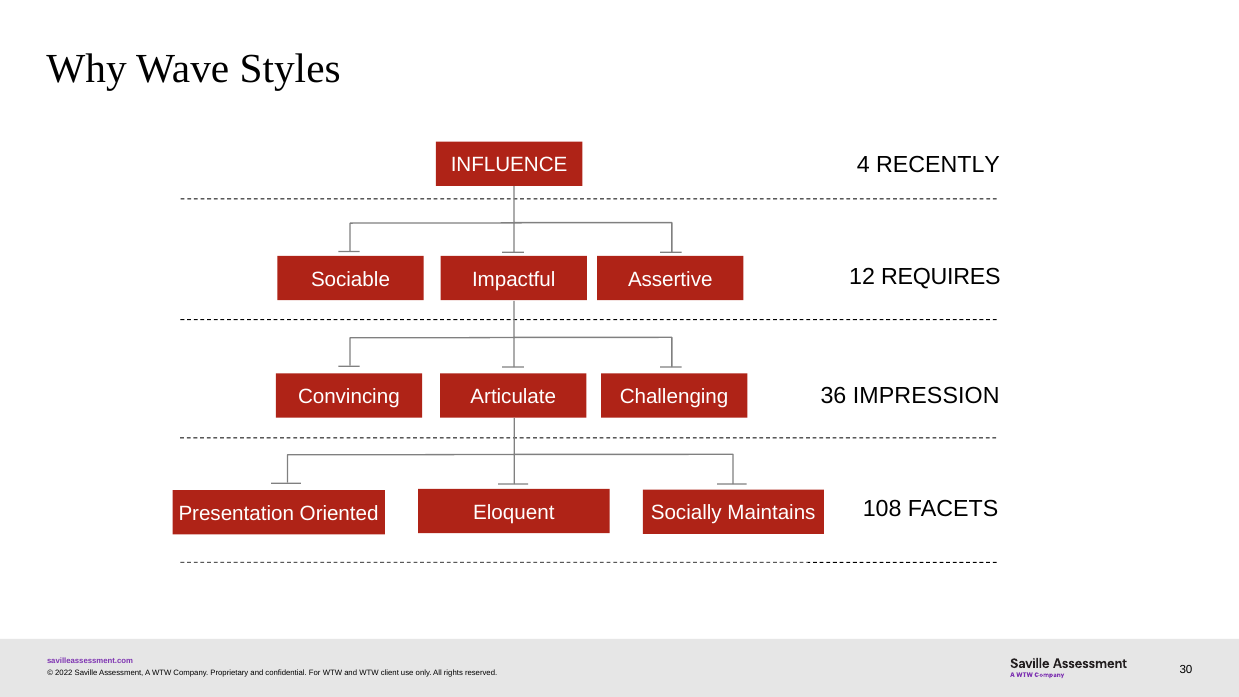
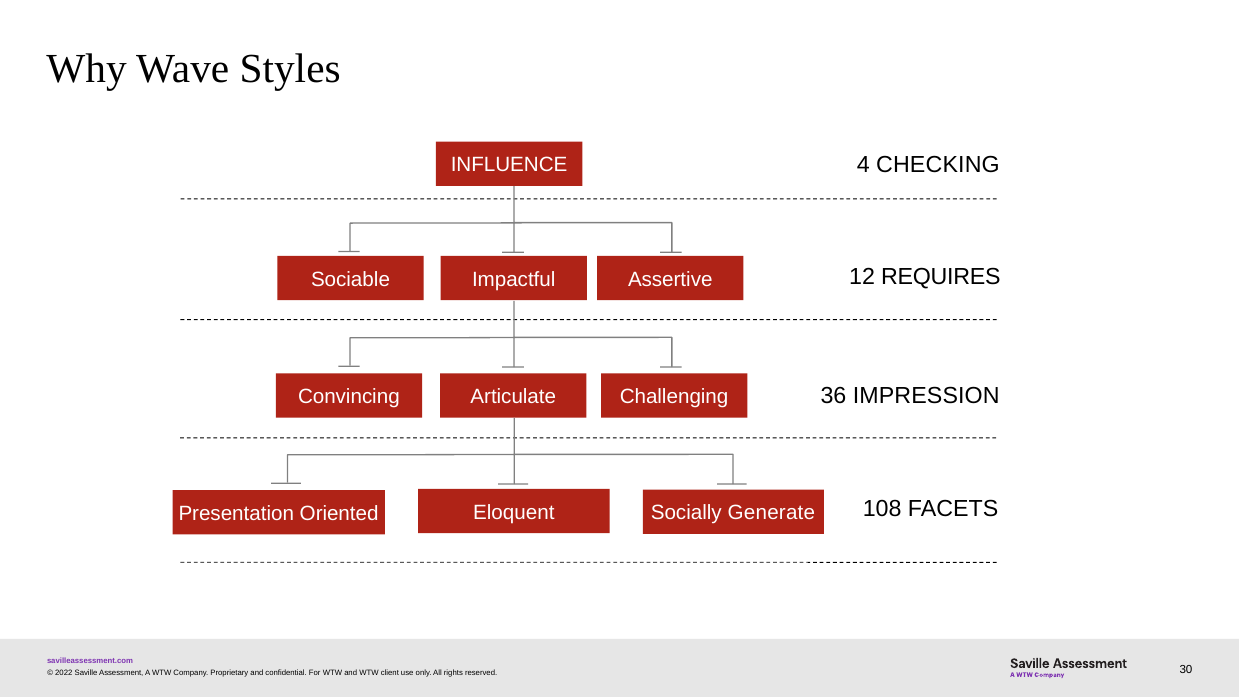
RECENTLY: RECENTLY -> CHECKING
Maintains: Maintains -> Generate
